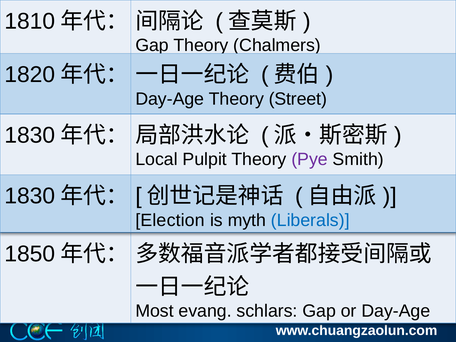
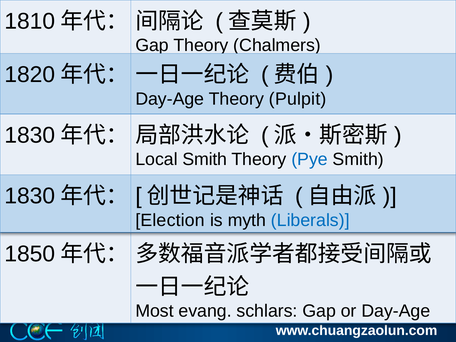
Street: Street -> Pulpit
Local Pulpit: Pulpit -> Smith
Pye colour: purple -> blue
